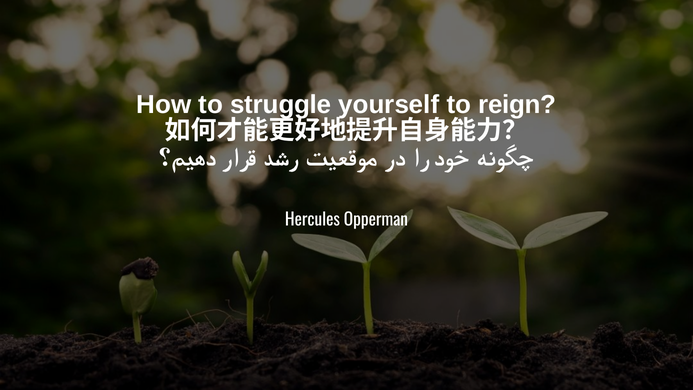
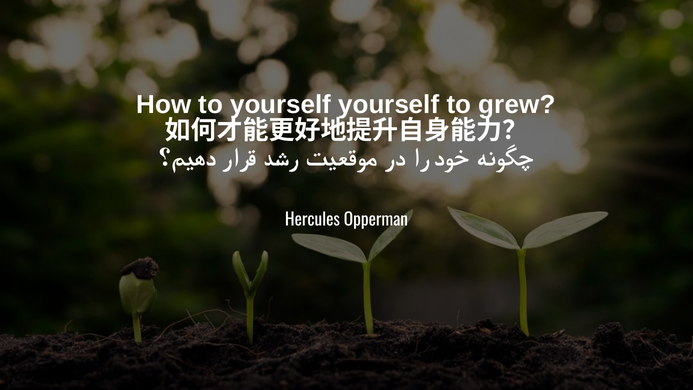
to struggle: struggle -> yourself
reign: reign -> grew
